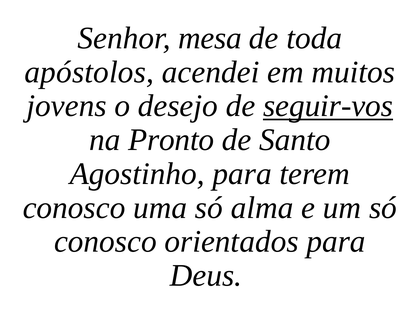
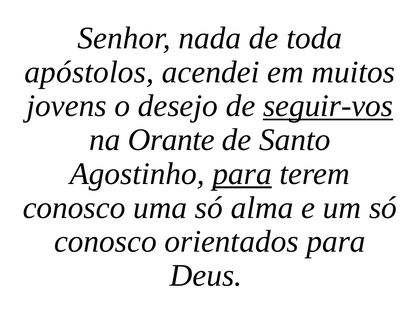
mesa: mesa -> nada
Pronto: Pronto -> Orante
para at (242, 173) underline: none -> present
